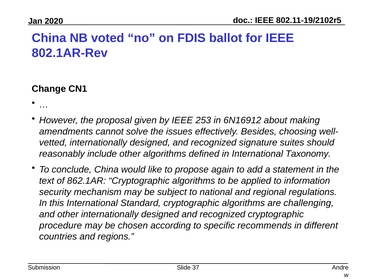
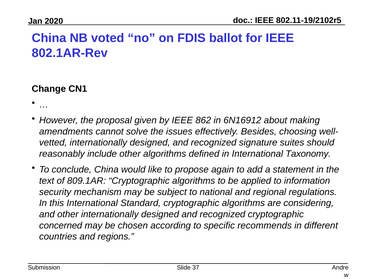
253: 253 -> 862
862.1AR: 862.1AR -> 809.1AR
challenging: challenging -> considering
procedure: procedure -> concerned
